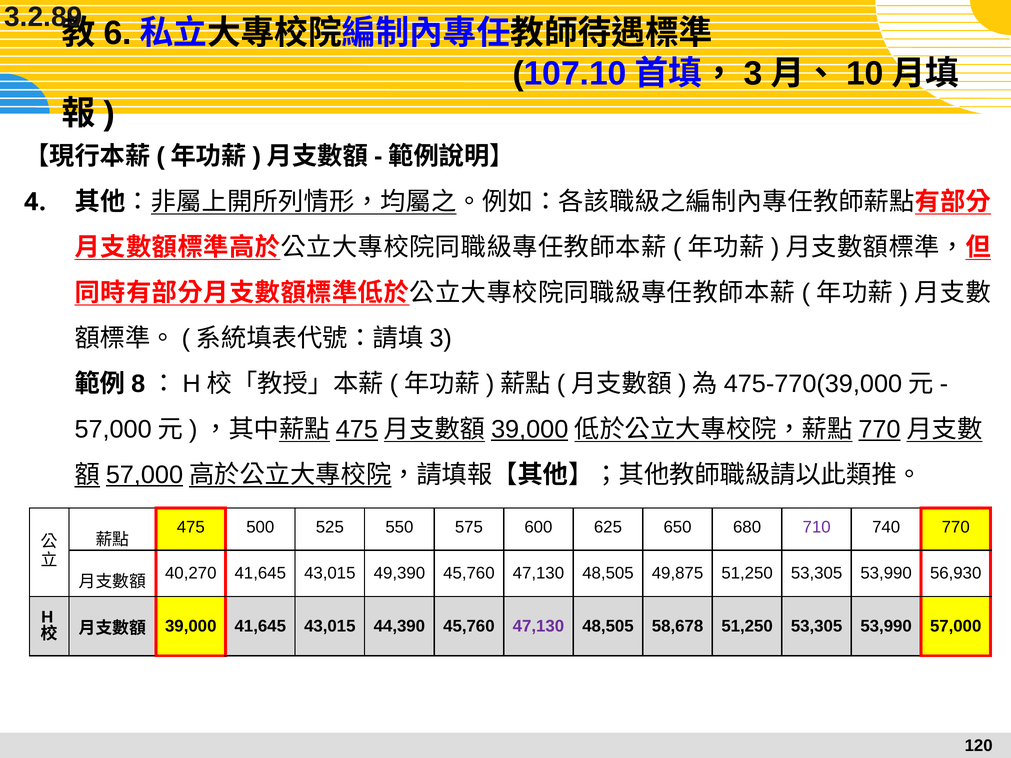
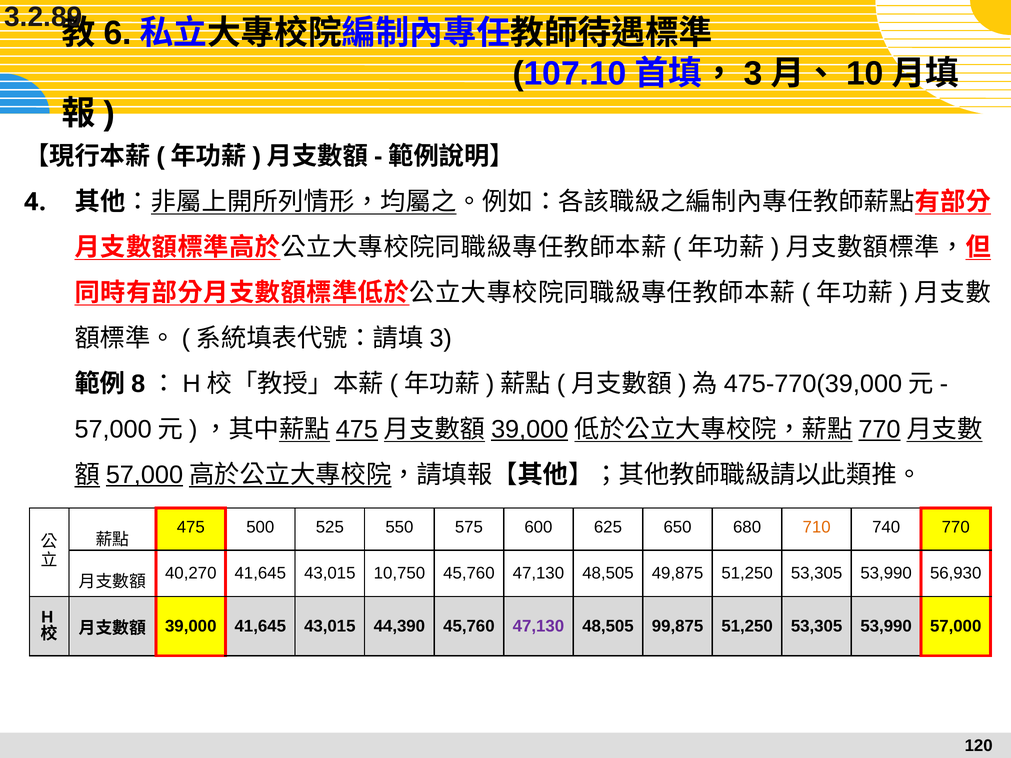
710 colour: purple -> orange
49,390: 49,390 -> 10,750
58,678: 58,678 -> 99,875
